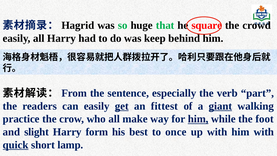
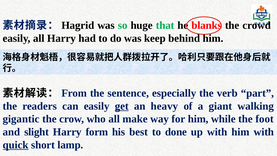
square: square -> blanks
fittest: fittest -> heavy
giant underline: present -> none
practice: practice -> gigantic
him at (198, 119) underline: present -> none
once: once -> done
